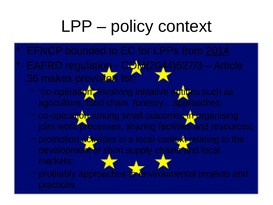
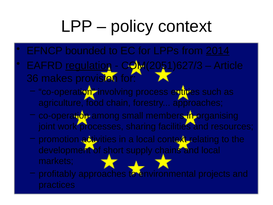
regulation underline: none -> present
COM(2044)627/3: COM(2044)627/3 -> COM(2051)627/3
initiative: initiative -> process
outcomes: outcomes -> members
